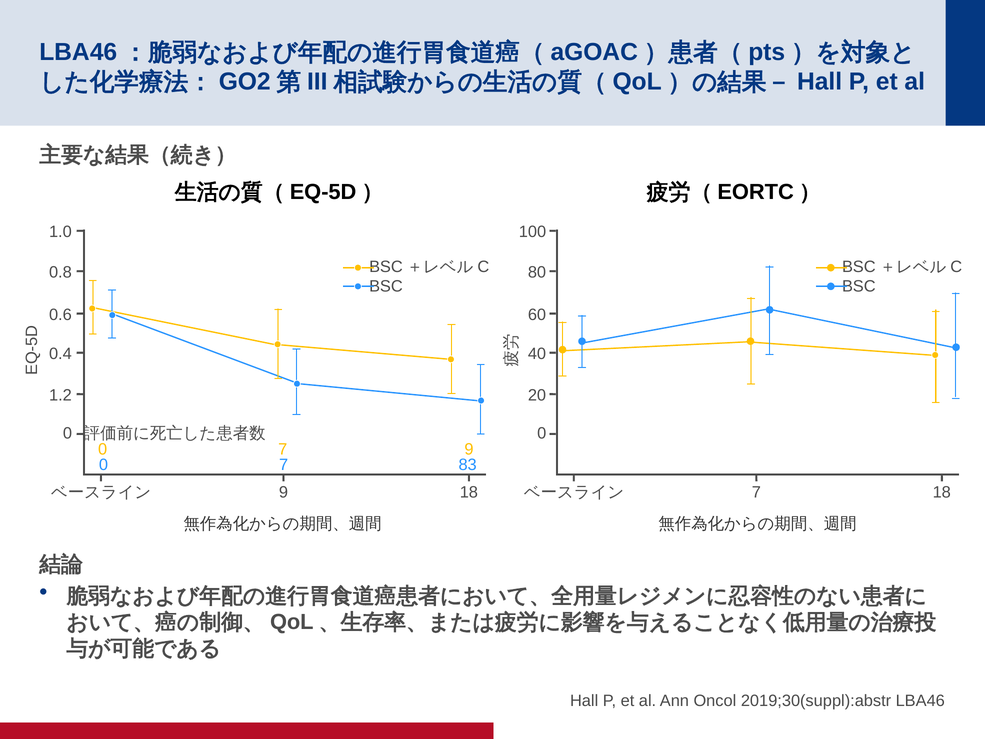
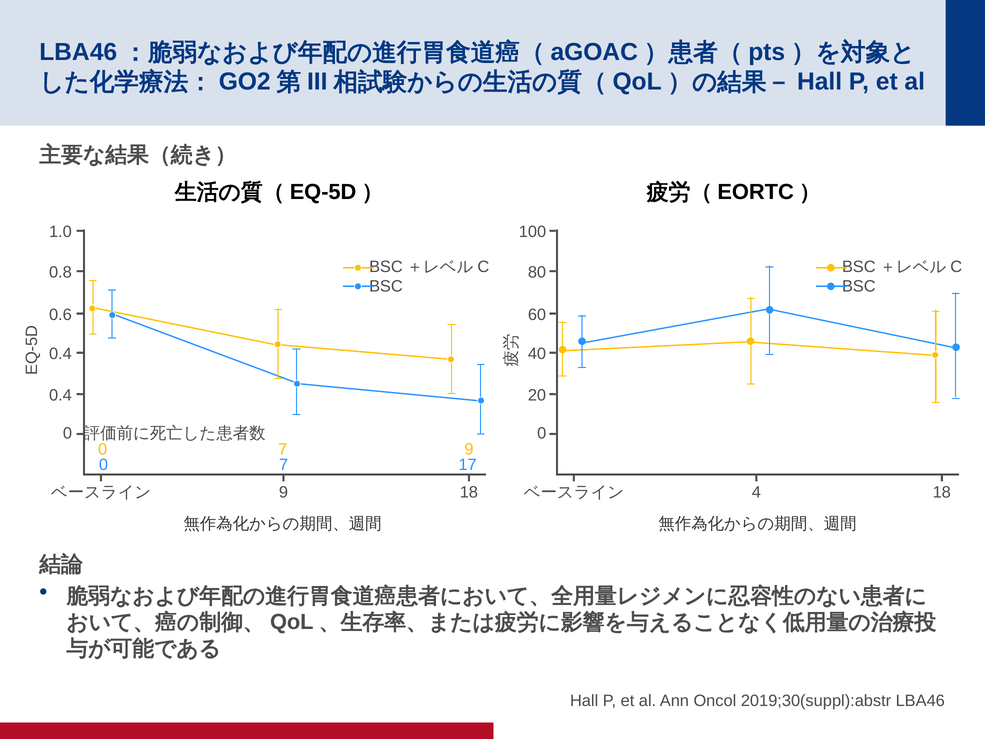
1.2 at (60, 395): 1.2 -> 0.4
83: 83 -> 17
7 at (756, 492): 7 -> 4
